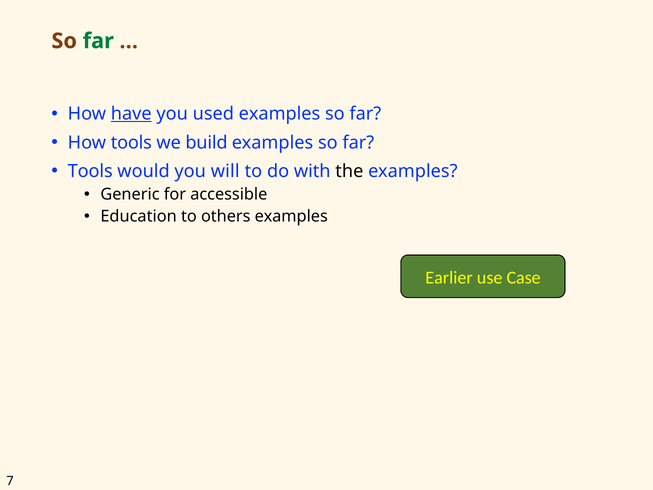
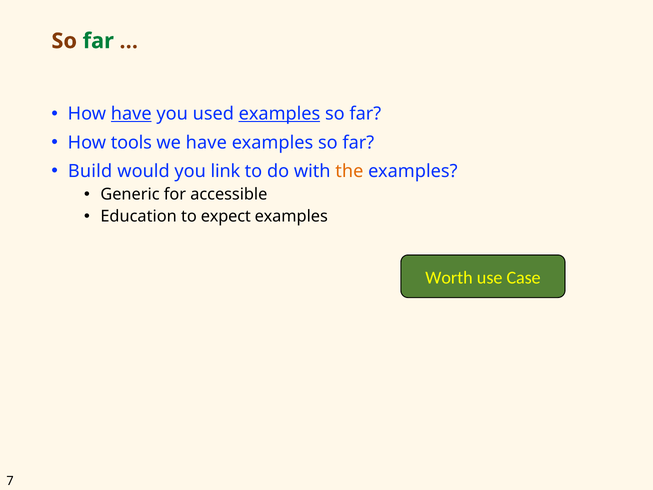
examples at (279, 114) underline: none -> present
we build: build -> have
Tools at (90, 171): Tools -> Build
will: will -> link
the colour: black -> orange
others: others -> expect
Earlier: Earlier -> Worth
